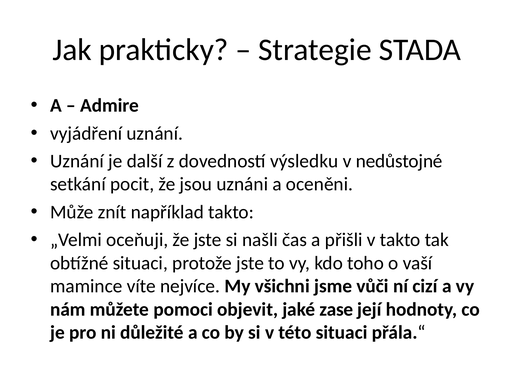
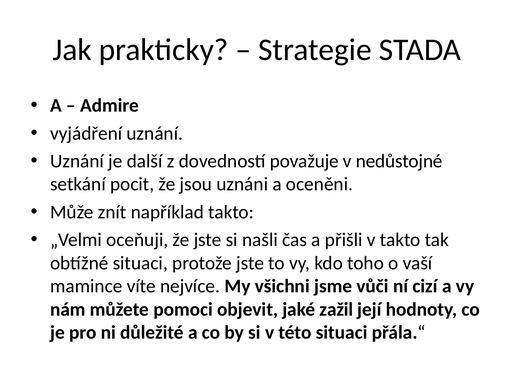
výsledku: výsledku -> považuje
zase: zase -> zažil
